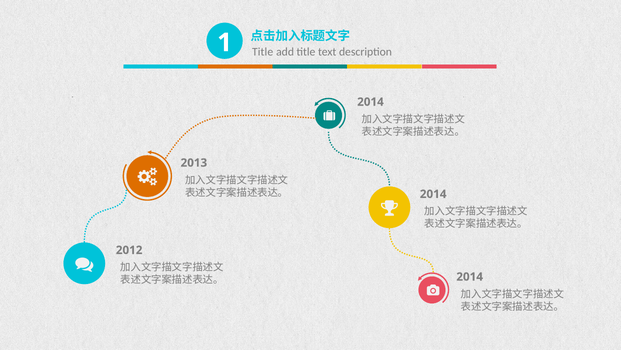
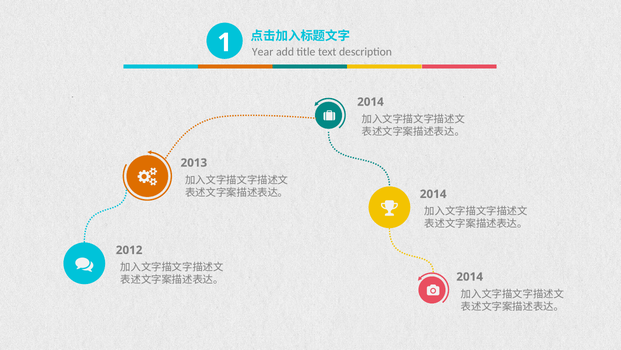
Title at (263, 52): Title -> Year
